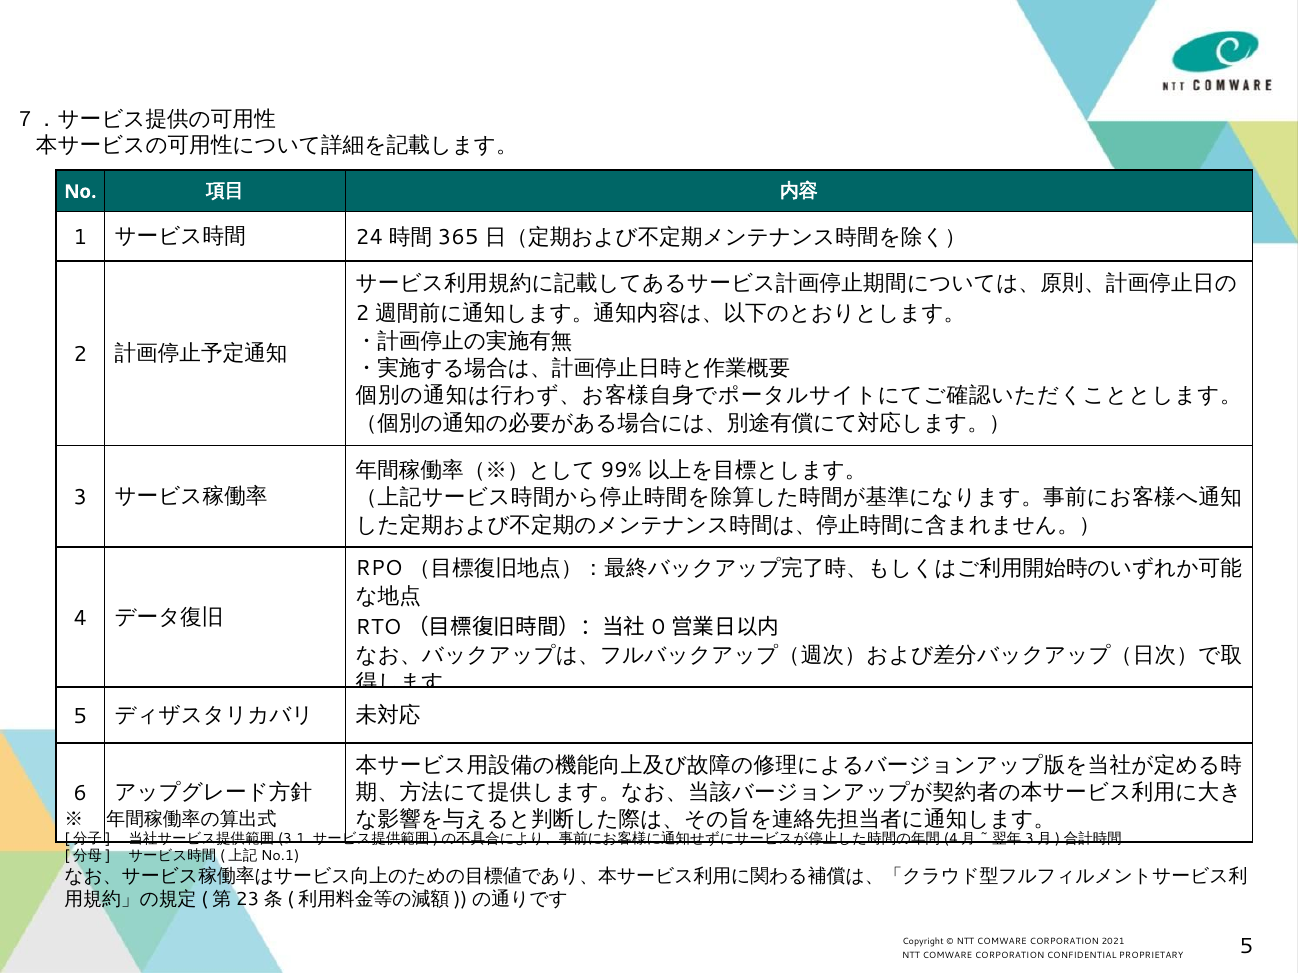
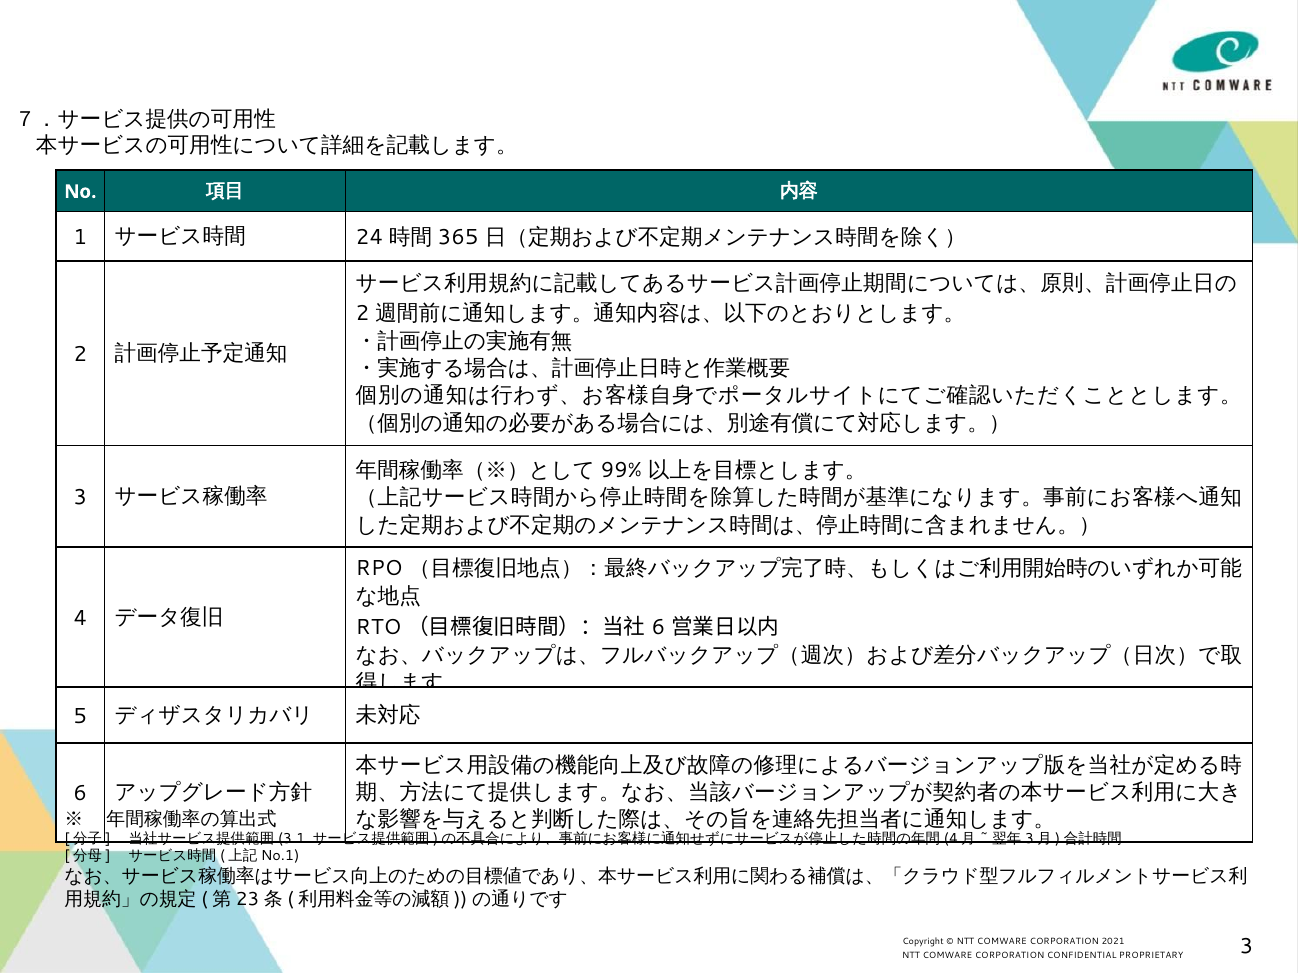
0 at (658, 628): 0 -> 6
5 at (1247, 947): 5 -> 3
